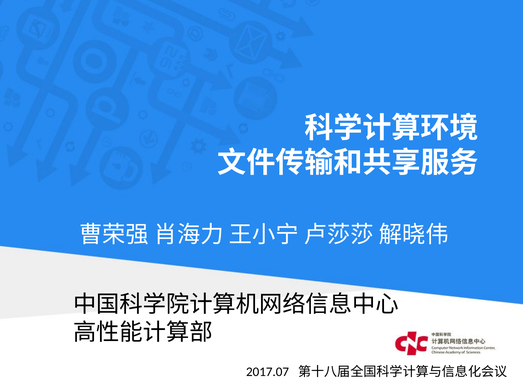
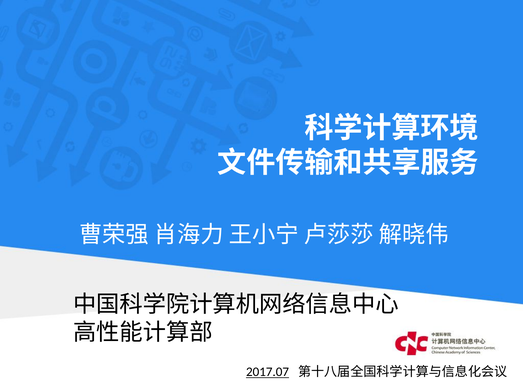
2017.07 underline: none -> present
